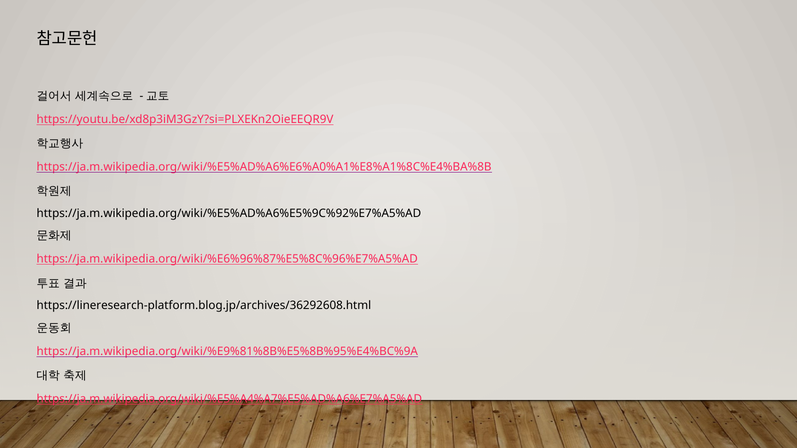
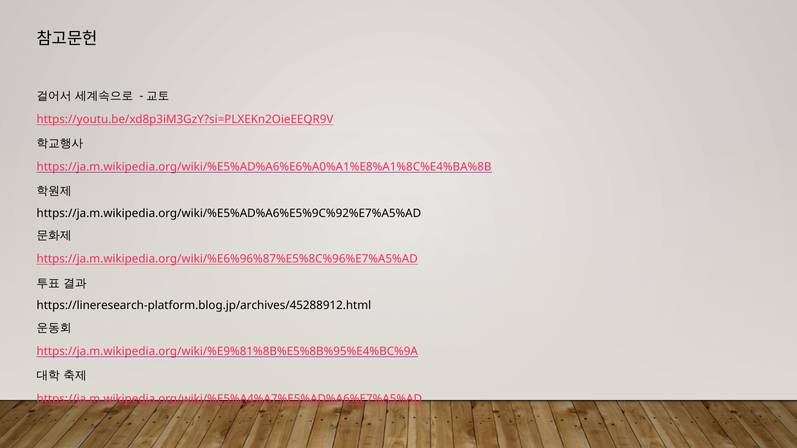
https://lineresearch-platform.blog.jp/archives/36292608.html: https://lineresearch-platform.blog.jp/archives/36292608.html -> https://lineresearch-platform.blog.jp/archives/45288912.html
